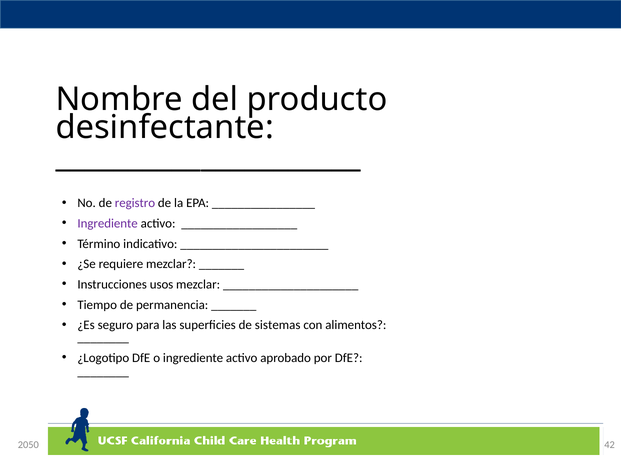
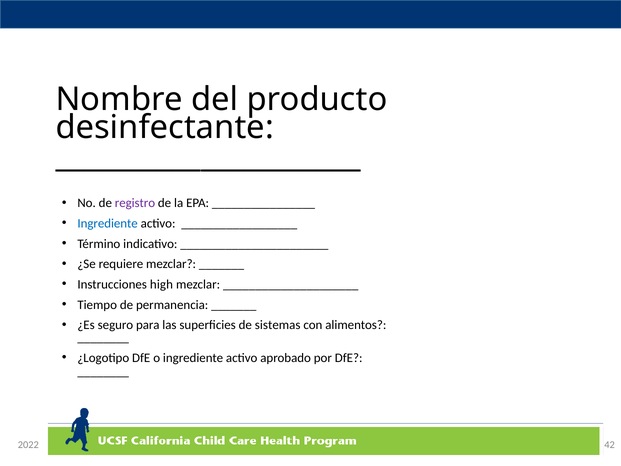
Ingrediente at (108, 223) colour: purple -> blue
usos: usos -> high
2050: 2050 -> 2022
